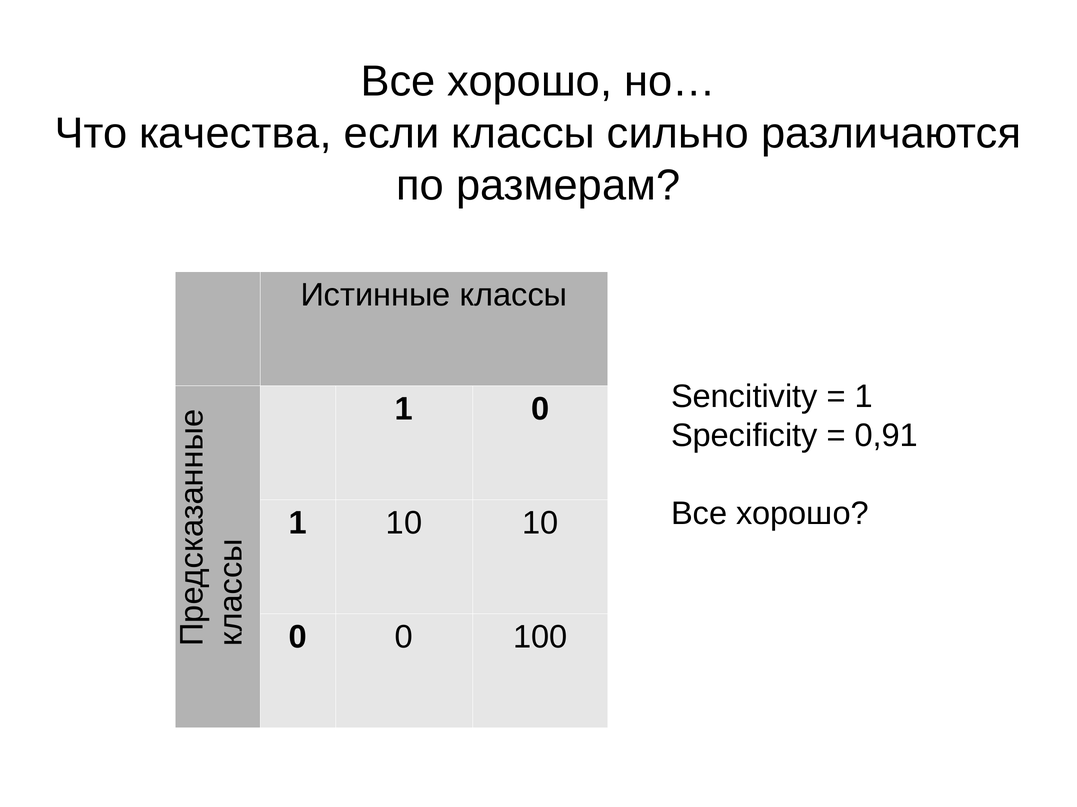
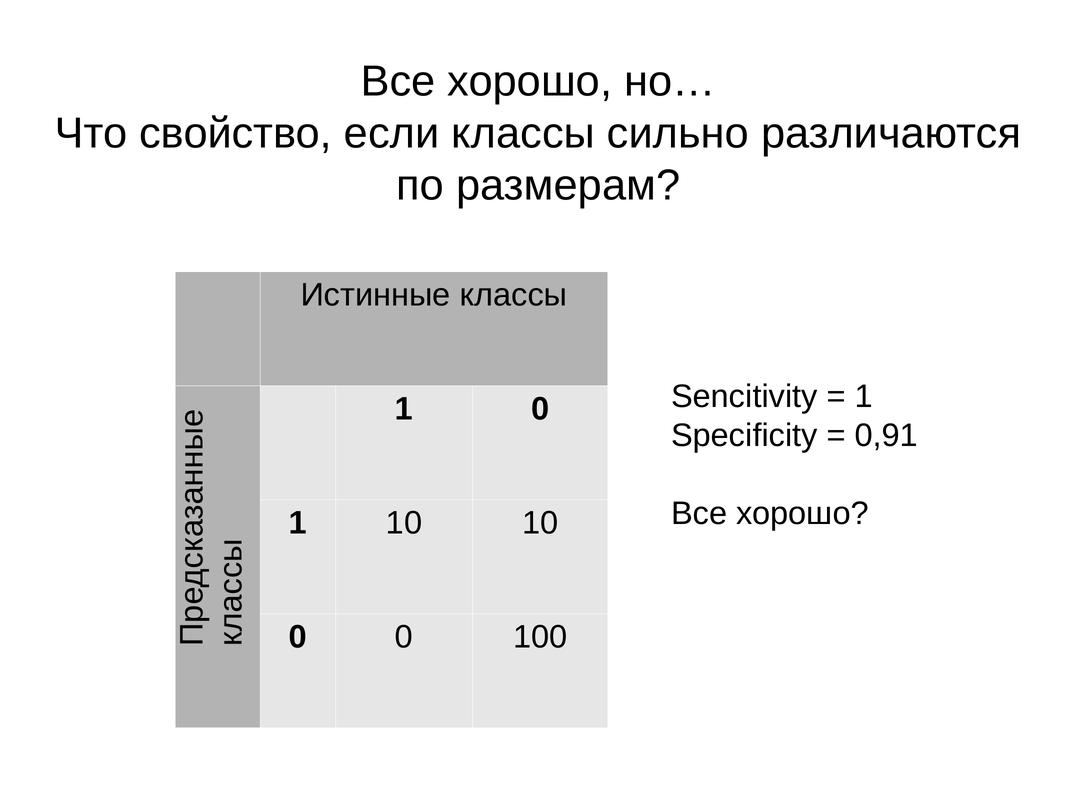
качества: качества -> свойство
